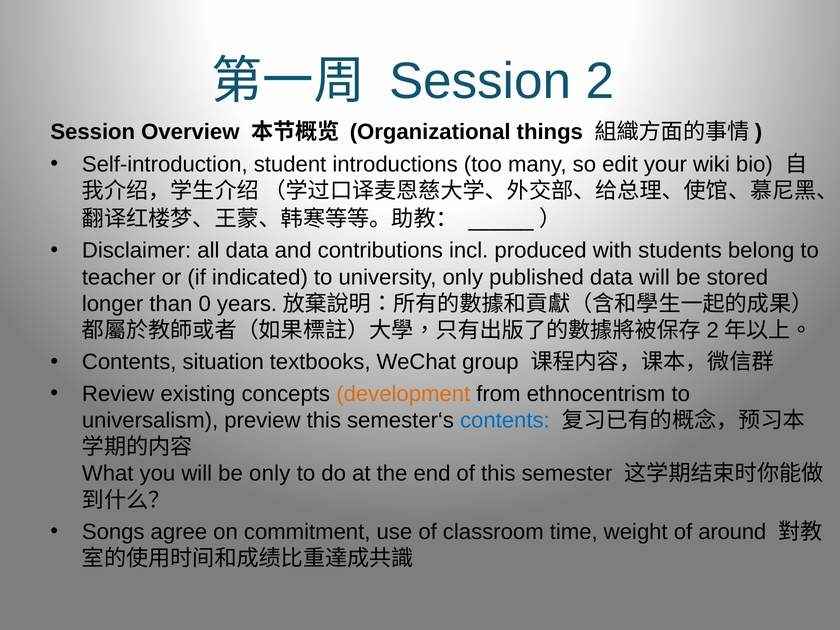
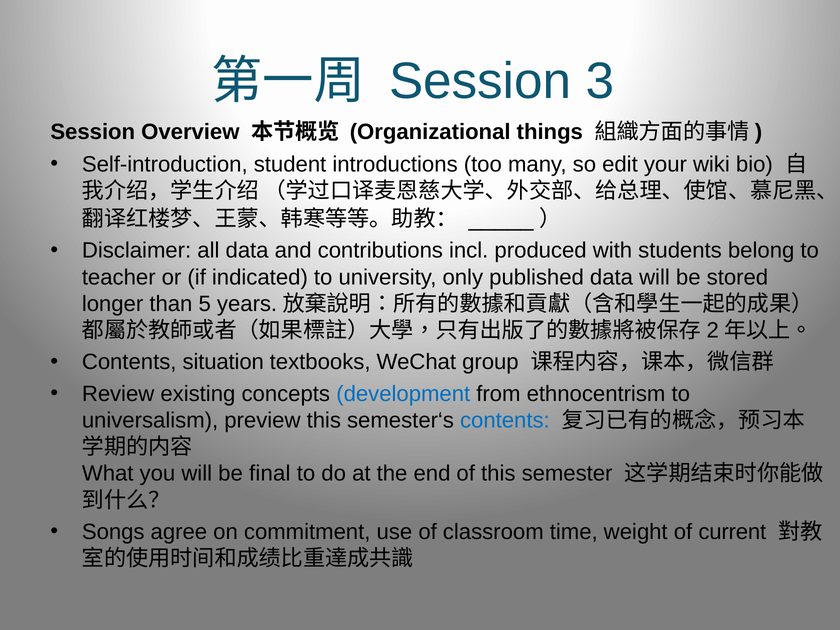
2: 2 -> 3
0: 0 -> 5
development colour: orange -> blue
be only: only -> final
around: around -> current
